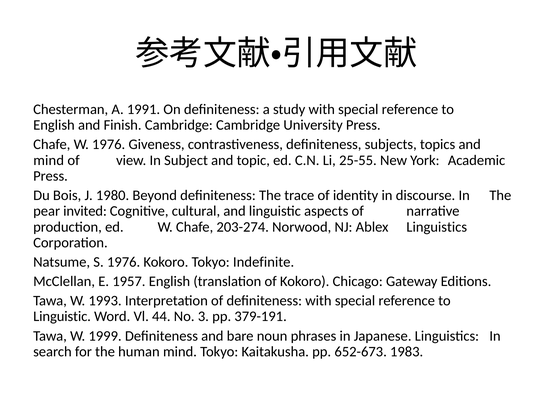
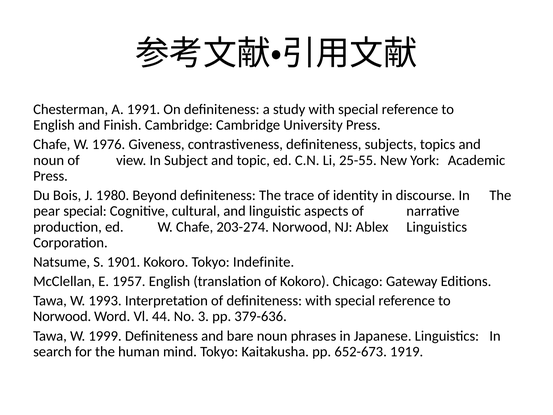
mind at (49, 160): mind -> noun
pear invited: invited -> special
S 1976: 1976 -> 1901
Linguistic at (62, 316): Linguistic -> Norwood
379-191: 379-191 -> 379-636
1983: 1983 -> 1919
